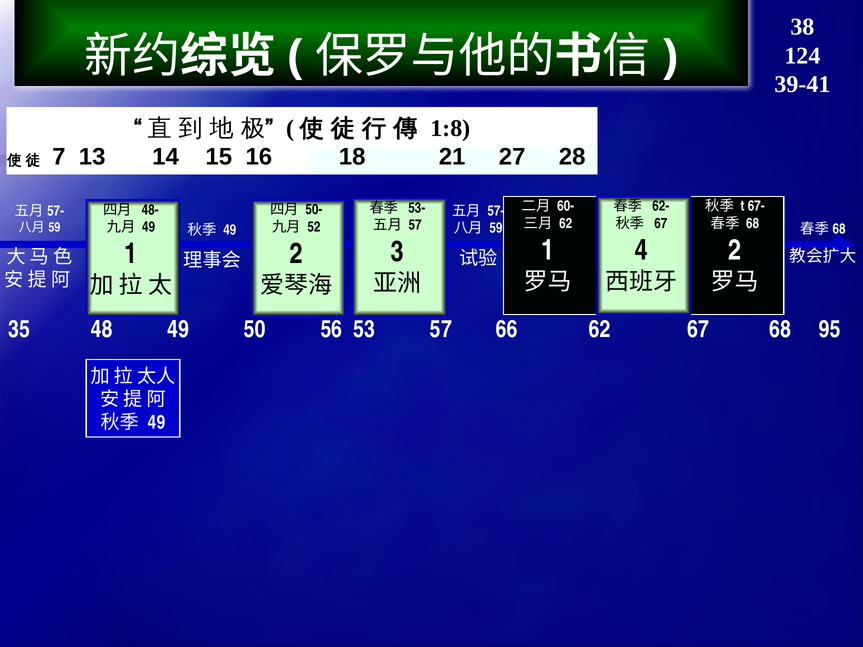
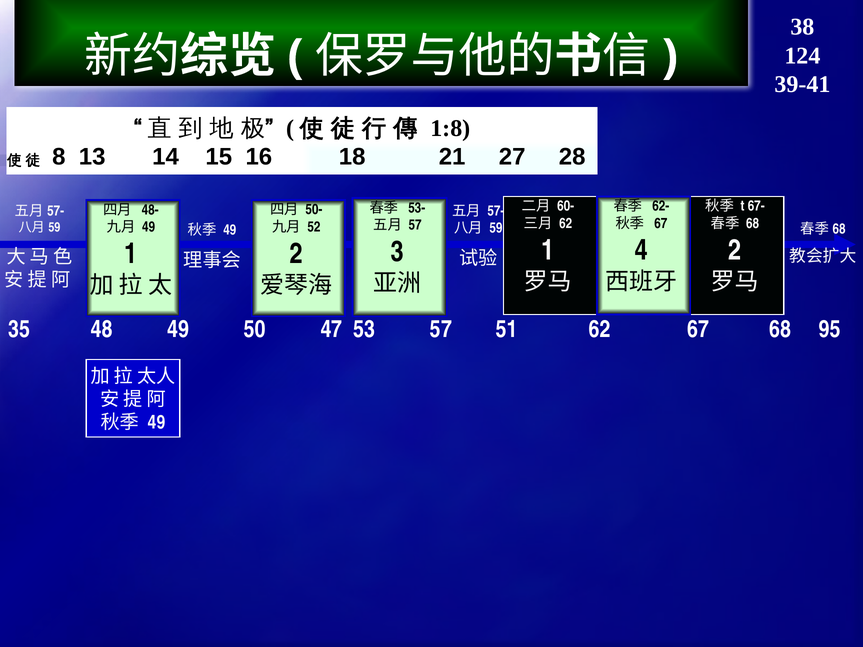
7: 7 -> 8
56: 56 -> 47
66: 66 -> 51
